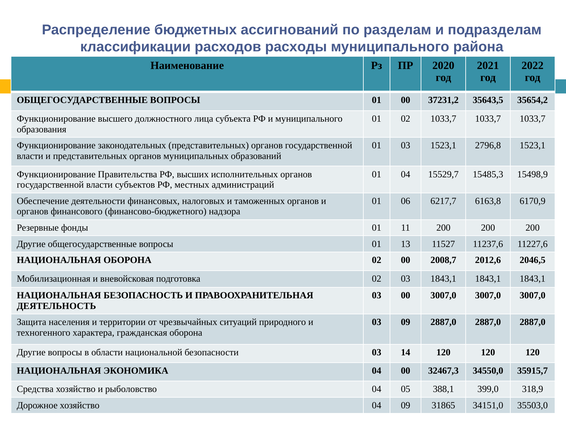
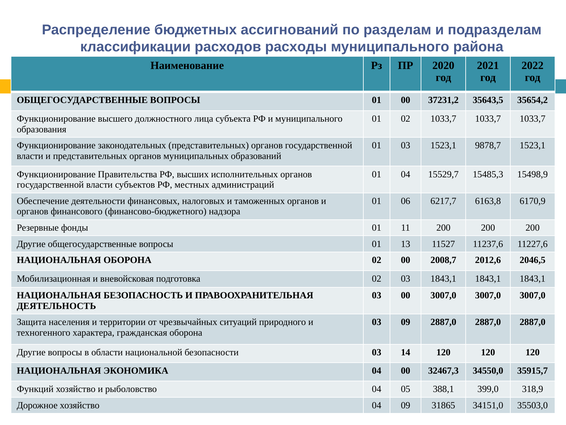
2796,8: 2796,8 -> 9878,7
Средства: Средства -> Функций
